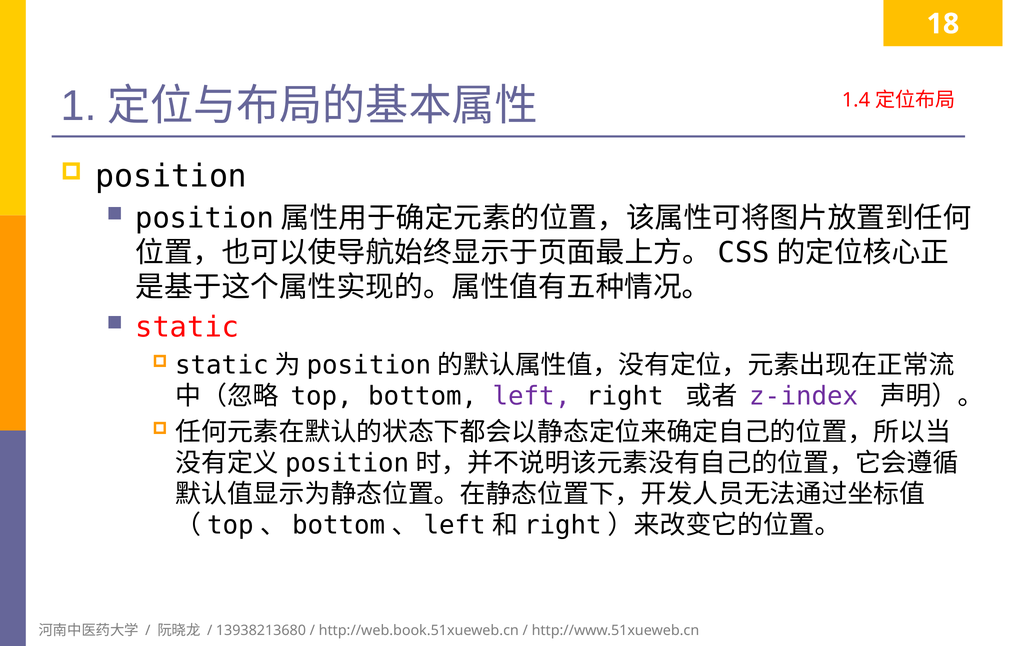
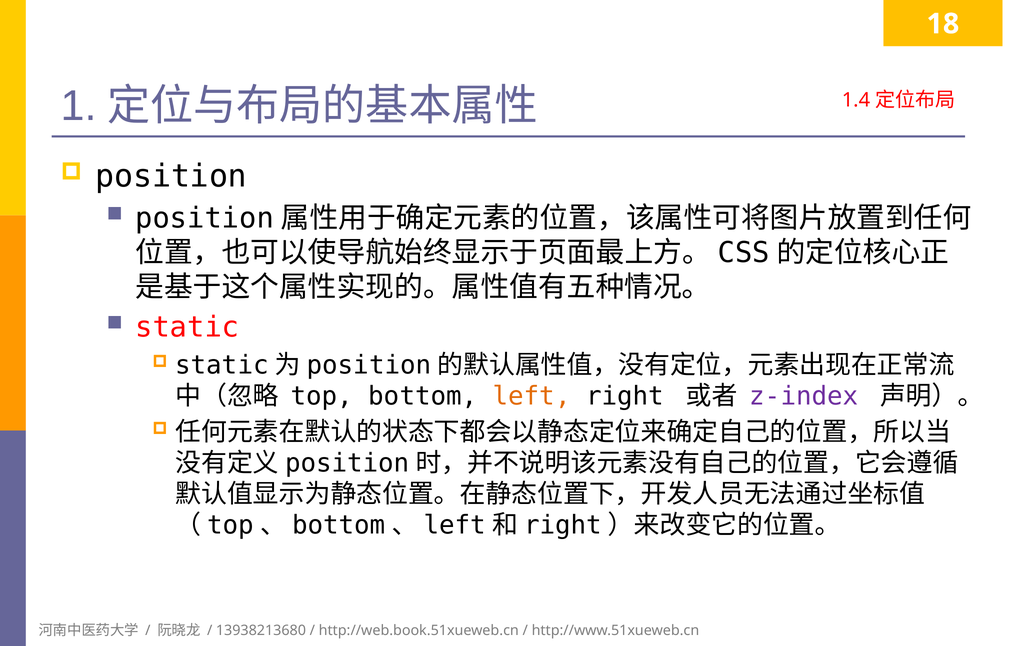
left colour: purple -> orange
